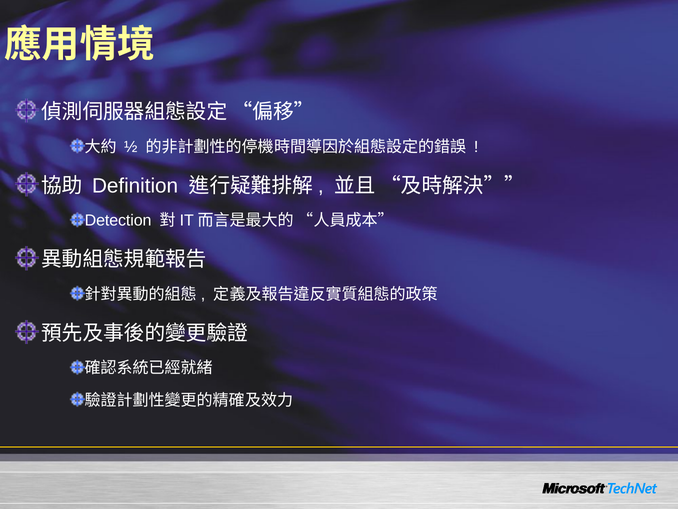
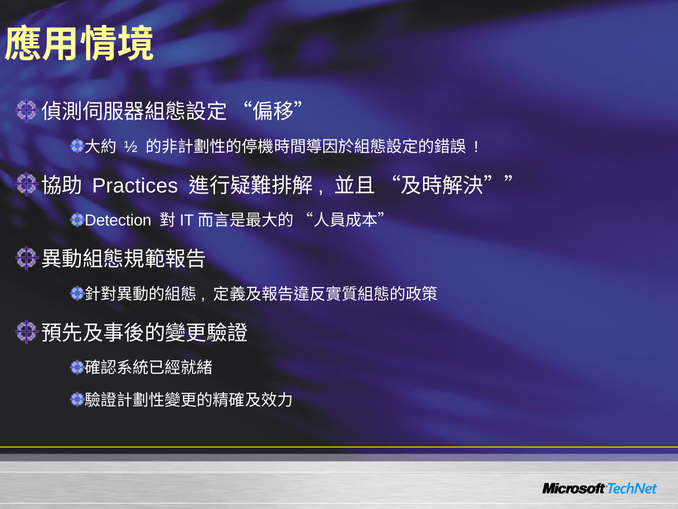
Definition: Definition -> Practices
